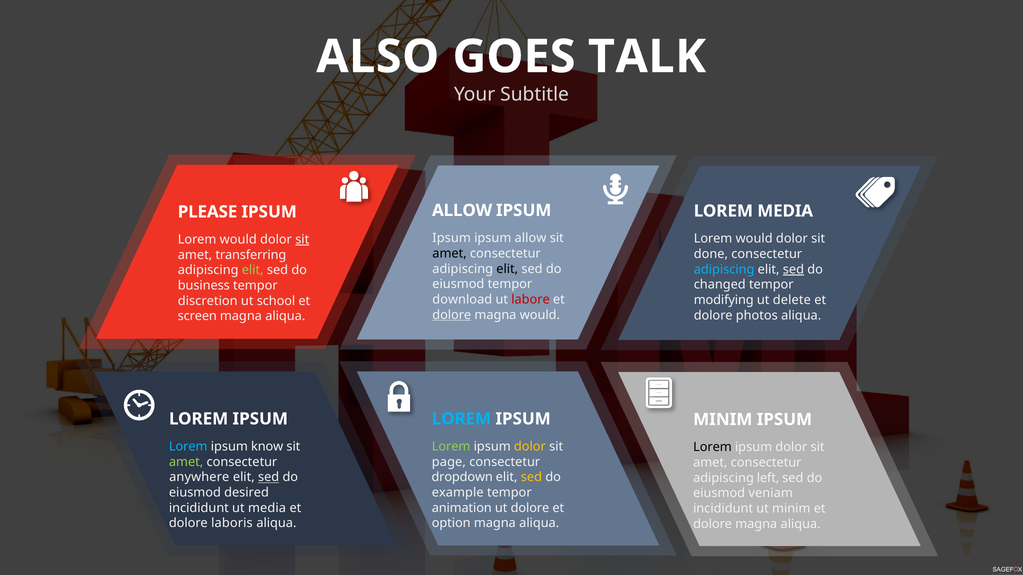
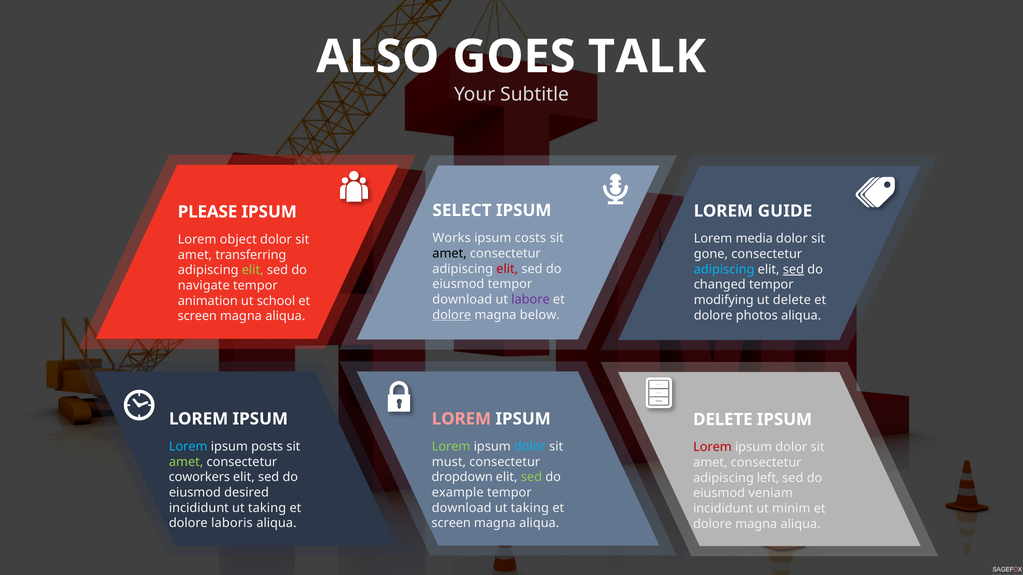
ALLOW at (462, 211): ALLOW -> SELECT
LOREM MEDIA: MEDIA -> GUIDE
Ipsum at (452, 238): Ipsum -> Works
ipsum allow: allow -> costs
would at (754, 239): would -> media
would at (238, 240): would -> object
sit at (302, 240) underline: present -> none
done: done -> gone
elit at (507, 269) colour: black -> red
business: business -> navigate
labore colour: red -> purple
discretion: discretion -> animation
magna would: would -> below
LOREM at (461, 419) colour: light blue -> pink
MINIM at (723, 420): MINIM -> DELETE
know: know -> posts
dolor at (530, 447) colour: yellow -> light blue
Lorem at (712, 448) colour: black -> red
page: page -> must
anywhere: anywhere -> coworkers
sed at (269, 478) underline: present -> none
sed at (531, 478) colour: yellow -> light green
incididunt ut media: media -> taking
animation at (462, 508): animation -> download
dolore at (530, 508): dolore -> taking
option at (451, 524): option -> screen
